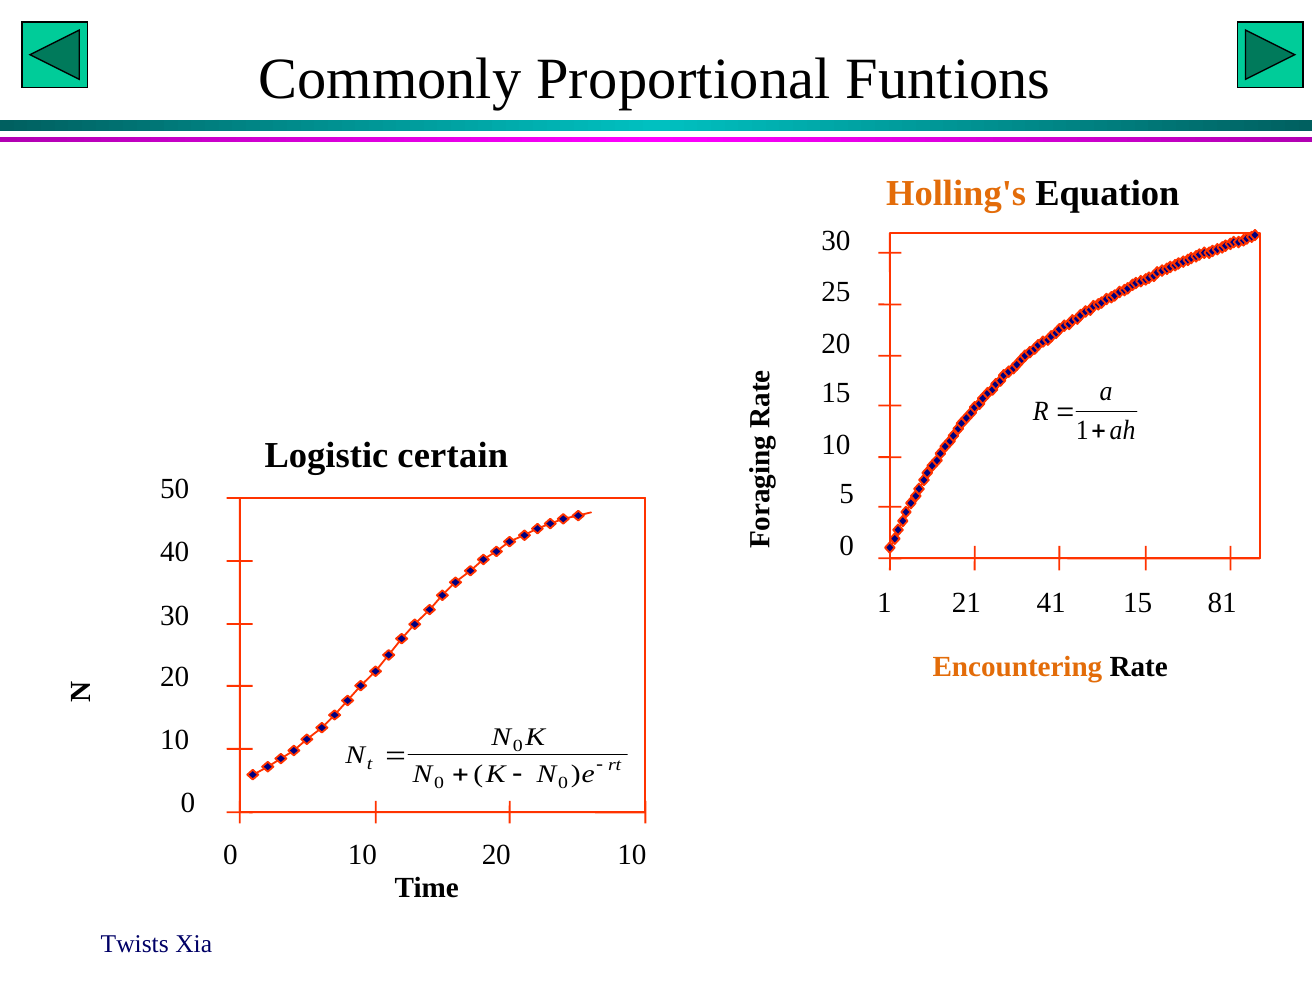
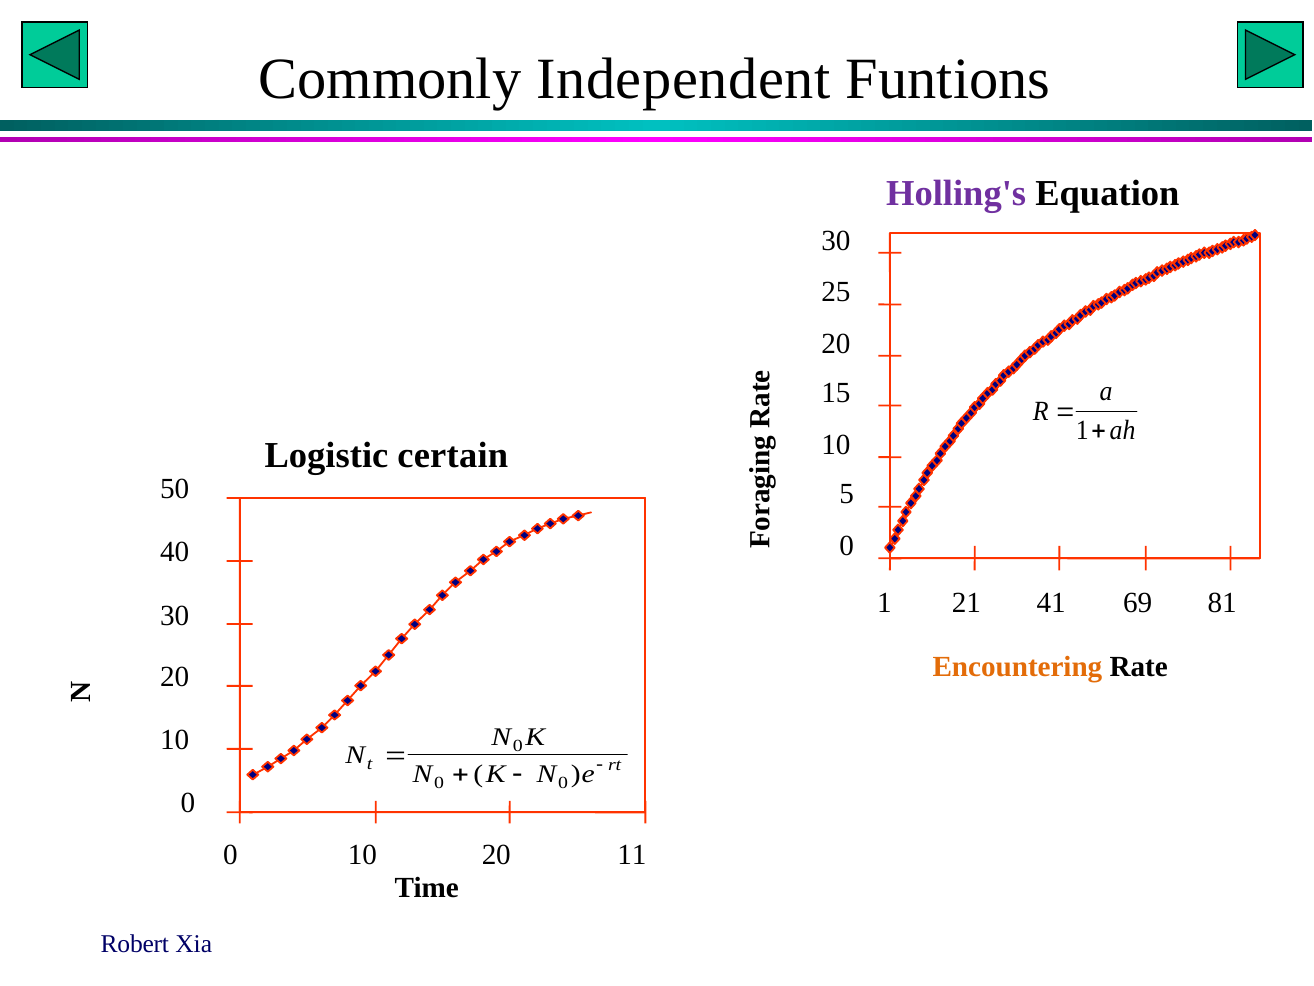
Proportional: Proportional -> Independent
Holling's colour: orange -> purple
41 15: 15 -> 69
20 10: 10 -> 11
Twists: Twists -> Robert
